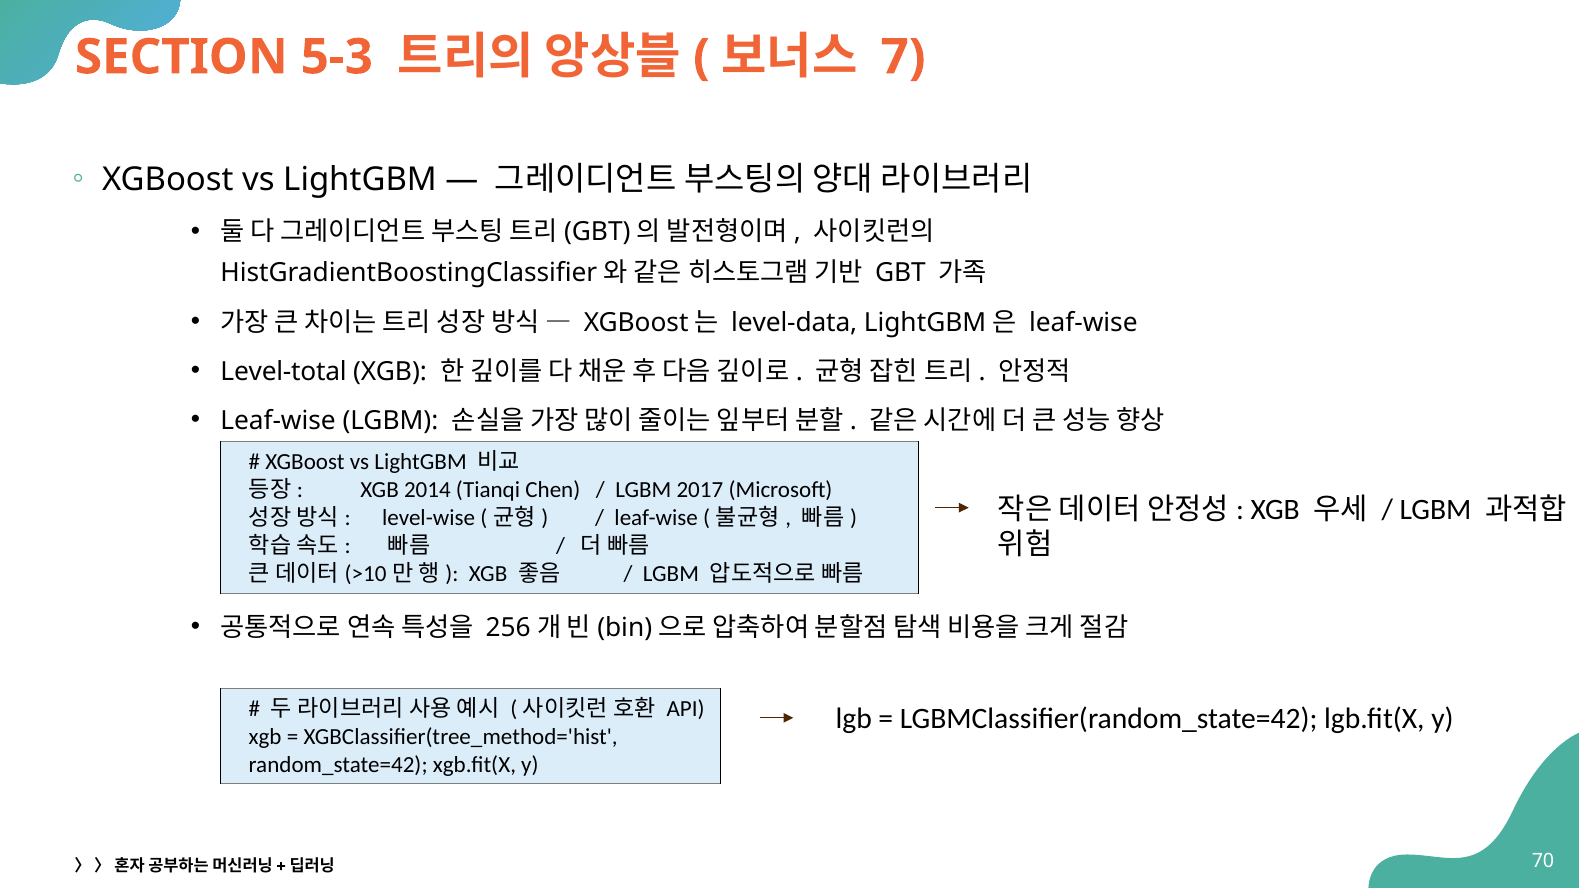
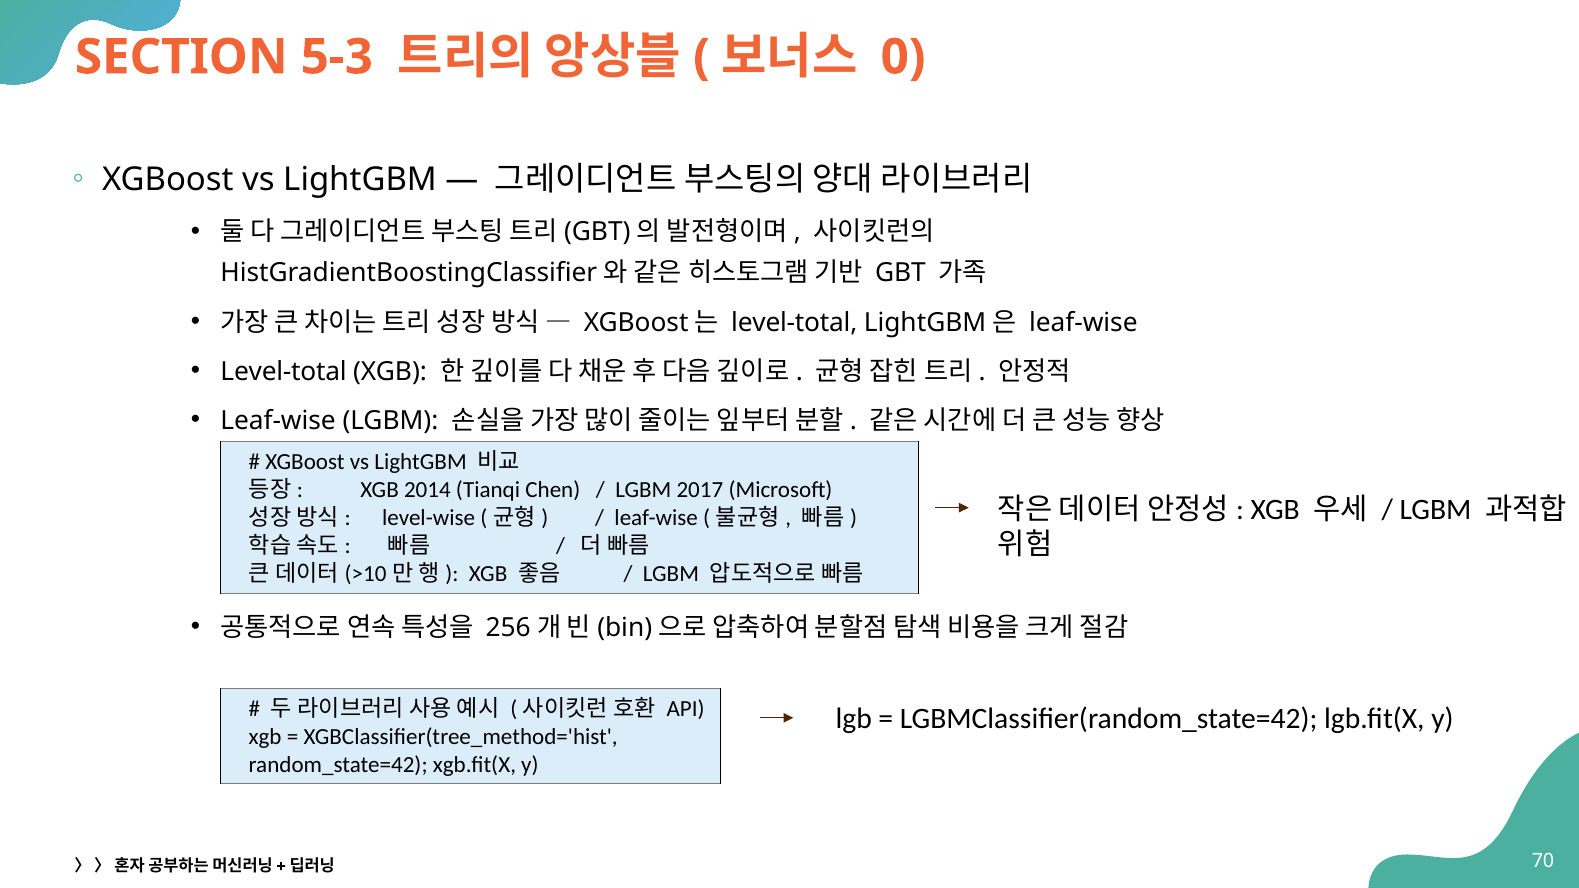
7: 7 -> 0
level-data at (794, 322): level-data -> level-total
